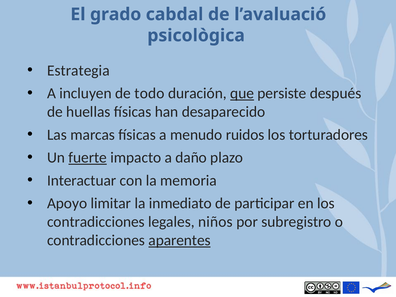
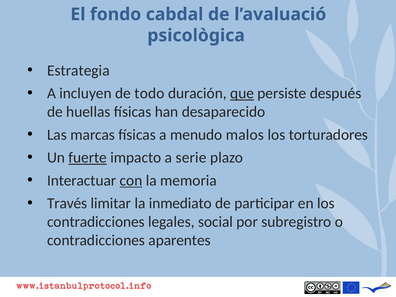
grado: grado -> fondo
ruidos: ruidos -> malos
daño: daño -> serie
con underline: none -> present
Apoyo: Apoyo -> Través
niños: niños -> social
aparentes underline: present -> none
